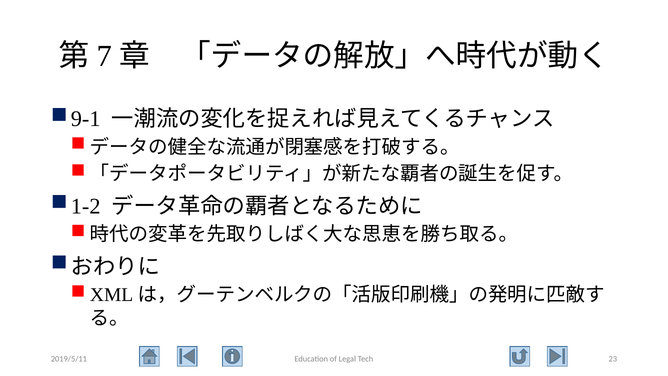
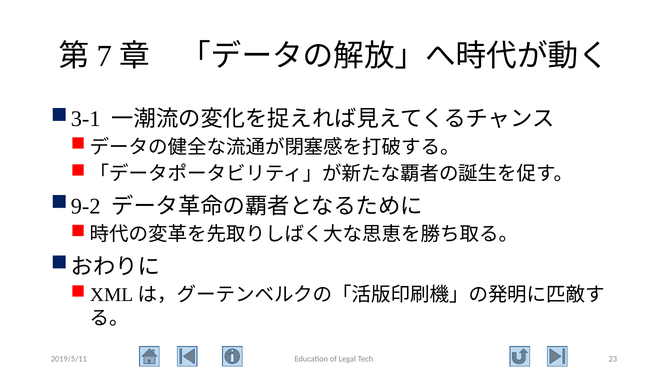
9-1: 9-1 -> 3-1
1-2: 1-2 -> 9-2
